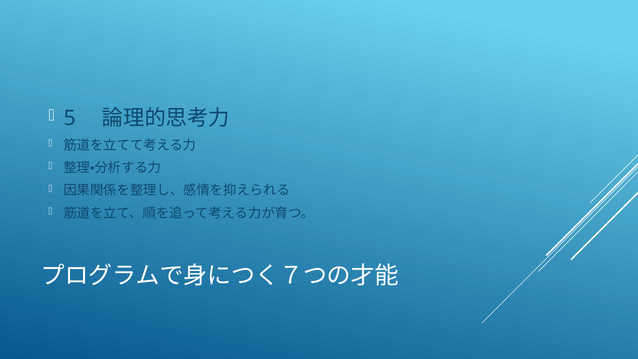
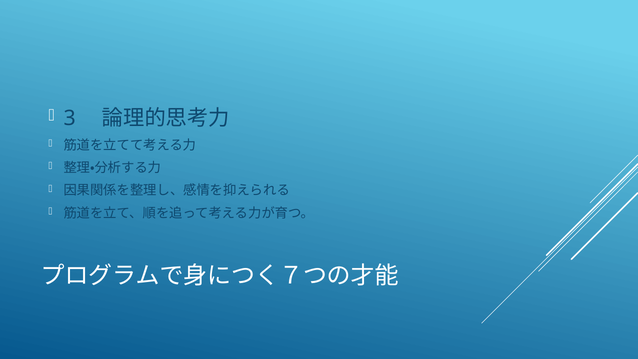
5: 5 -> 3
